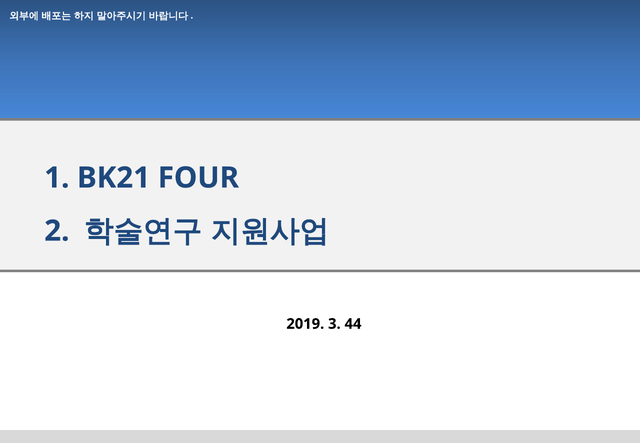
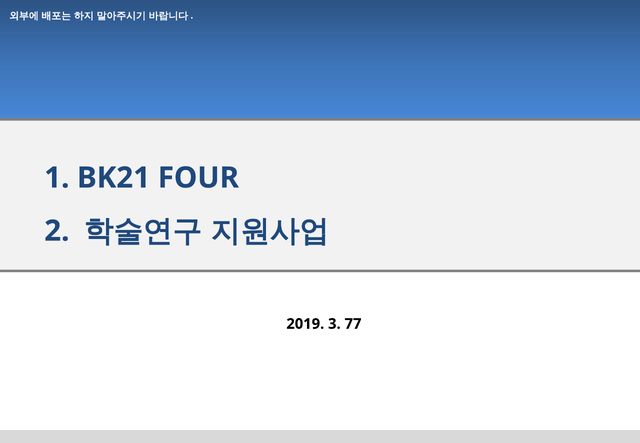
44: 44 -> 77
